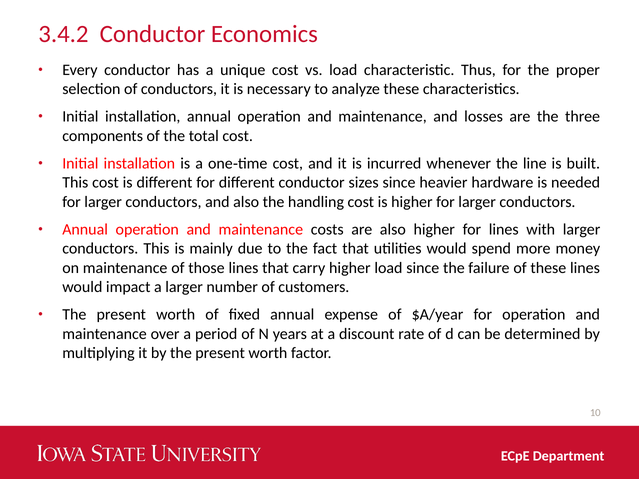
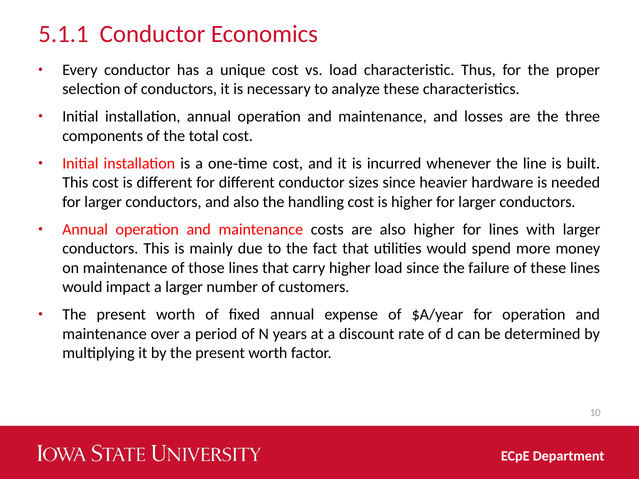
3.4.2: 3.4.2 -> 5.1.1
